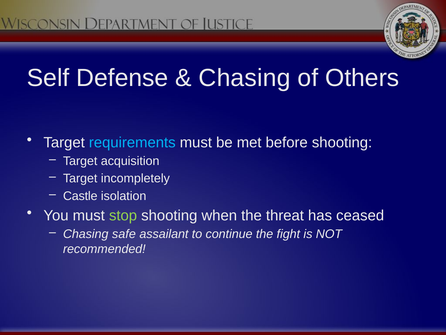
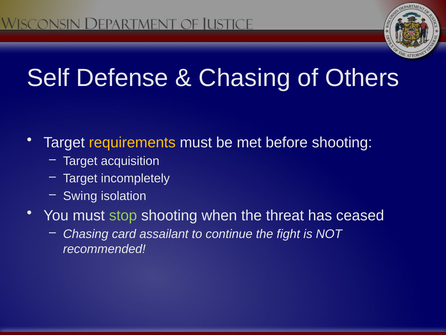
requirements colour: light blue -> yellow
Castle: Castle -> Swing
safe: safe -> card
